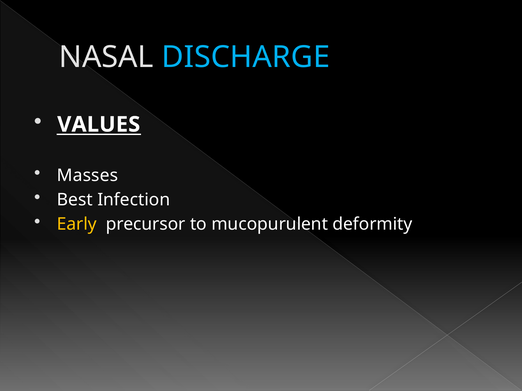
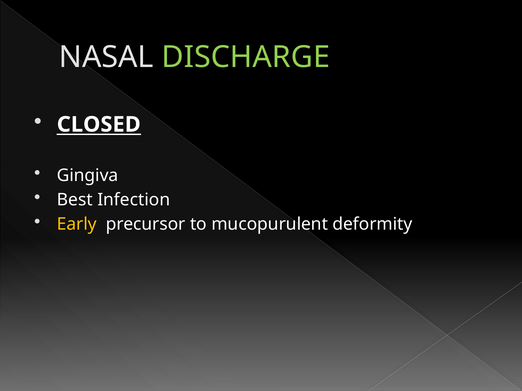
DISCHARGE colour: light blue -> light green
VALUES: VALUES -> CLOSED
Masses: Masses -> Gingiva
